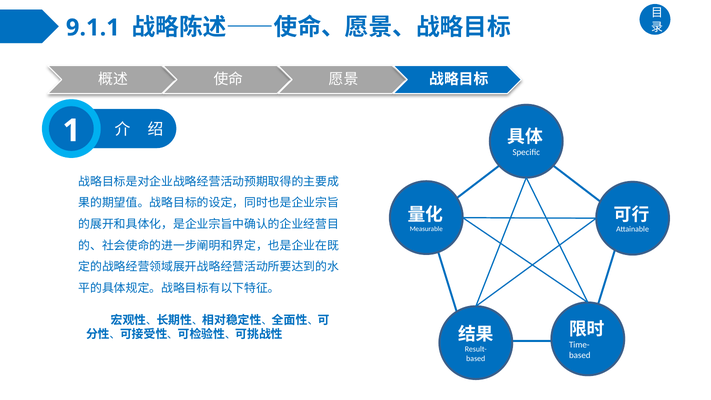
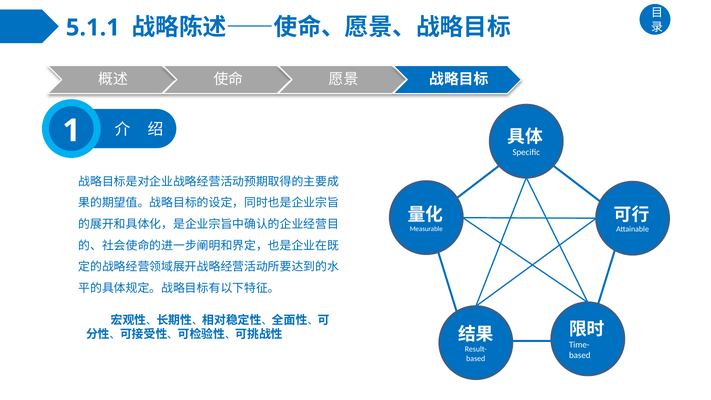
9.1.1: 9.1.1 -> 5.1.1
